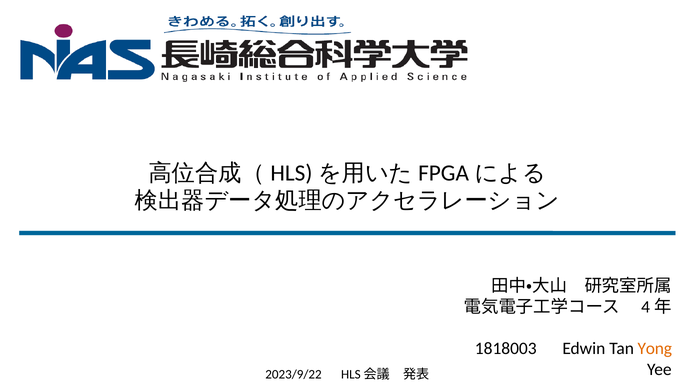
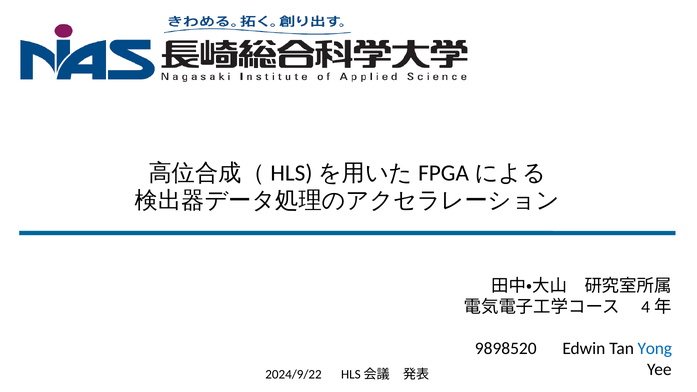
1818003: 1818003 -> 9898520
Yong colour: orange -> blue
2023/9/22: 2023/9/22 -> 2024/9/22
